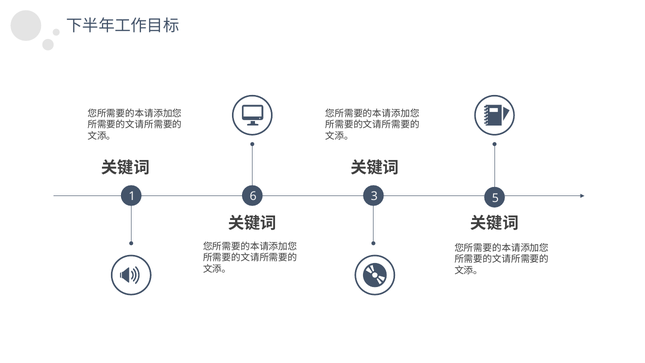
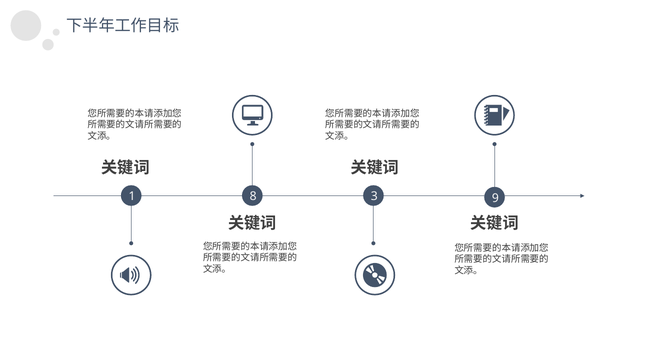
6: 6 -> 8
5: 5 -> 9
